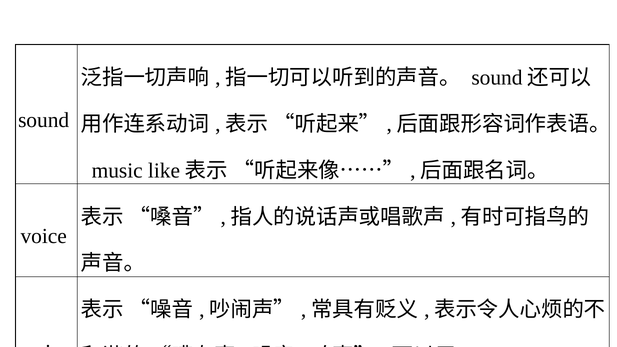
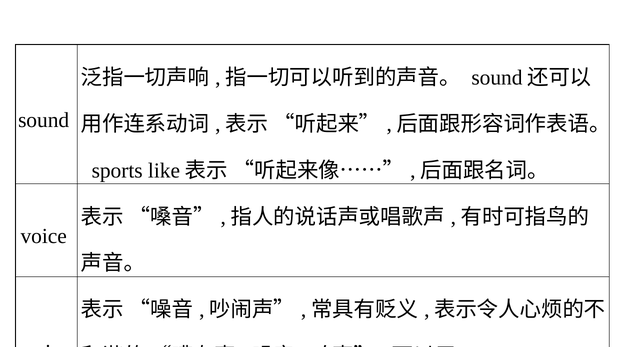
music: music -> sports
